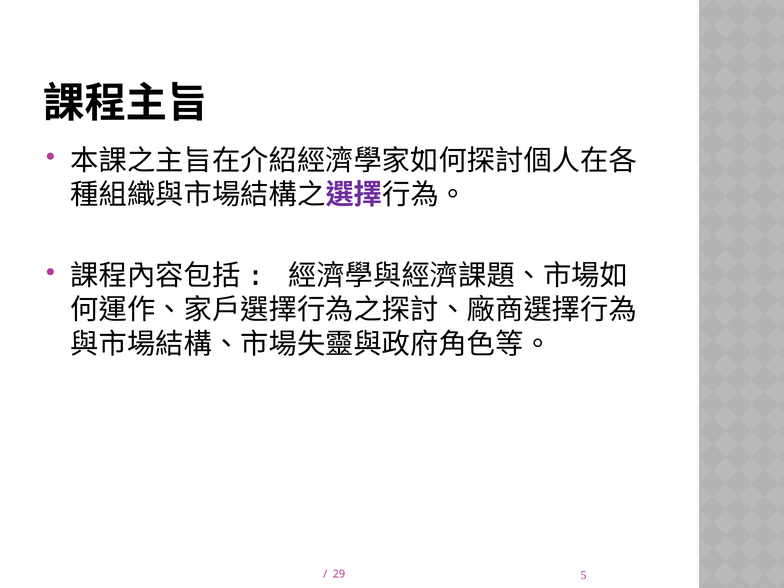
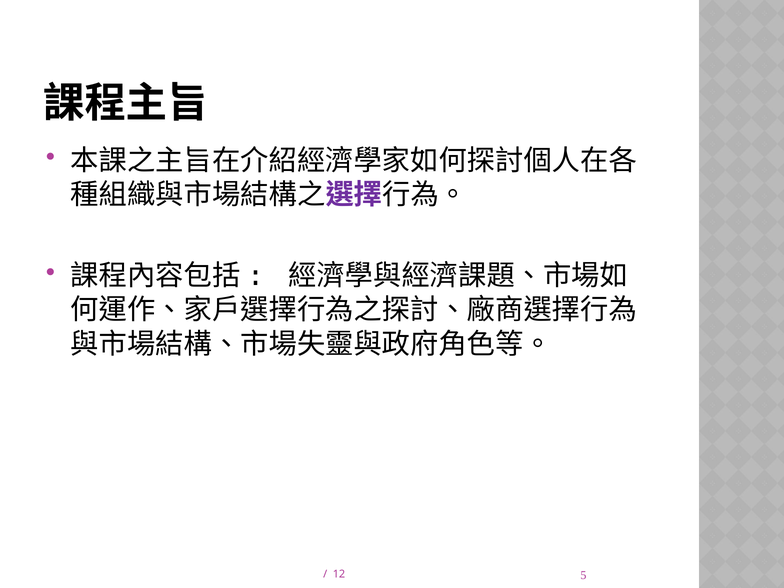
29: 29 -> 12
